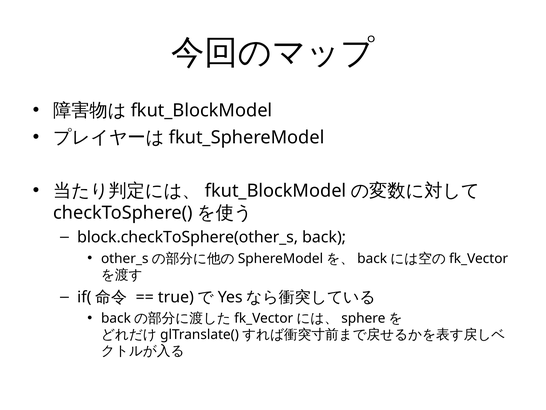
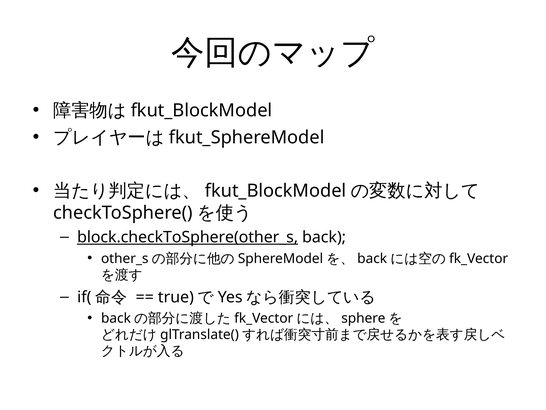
block.checkToSphere(other_s underline: none -> present
